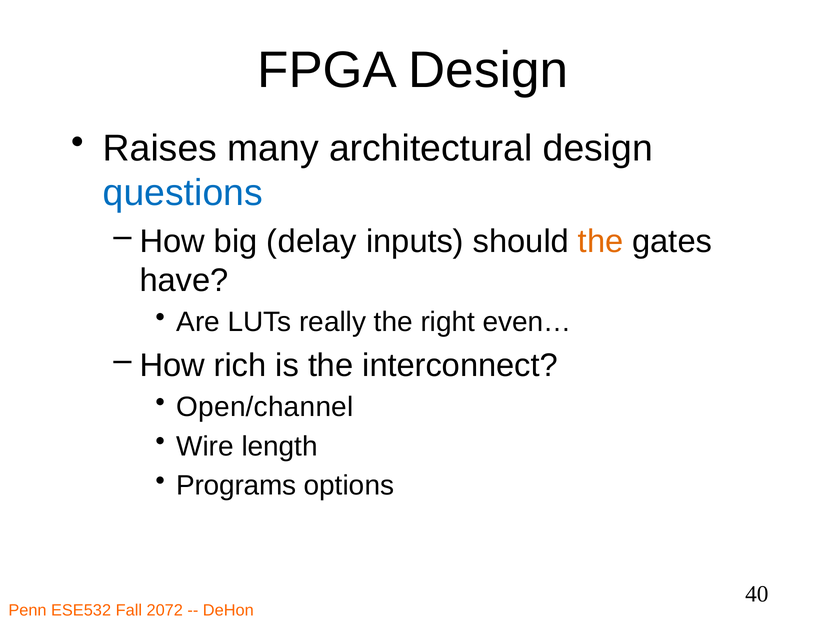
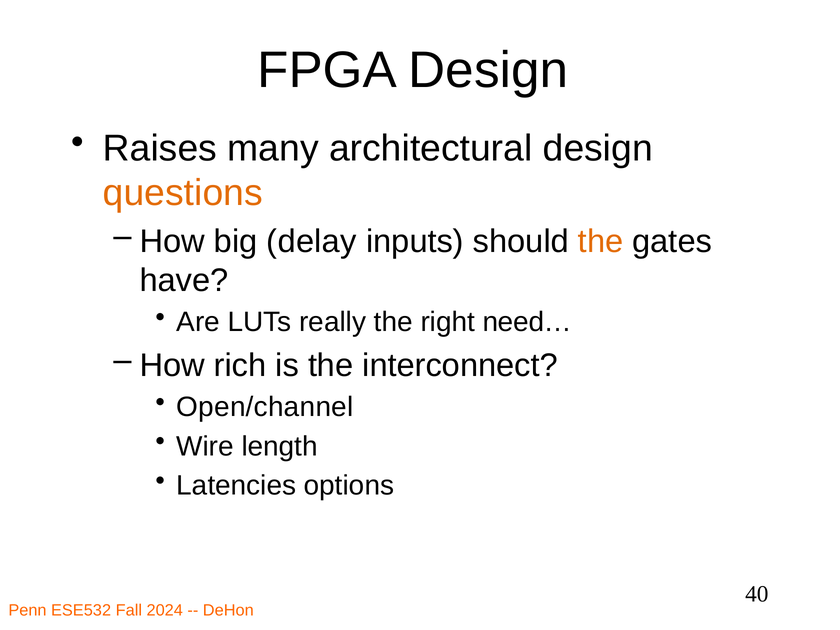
questions colour: blue -> orange
even…: even… -> need…
Programs: Programs -> Latencies
2072: 2072 -> 2024
